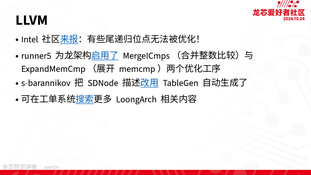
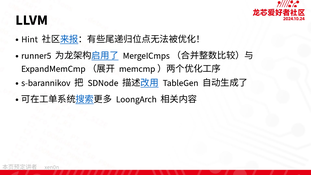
Intel: Intel -> Hint
